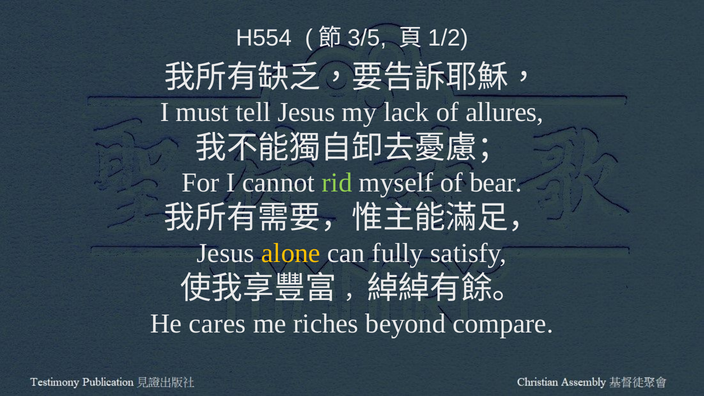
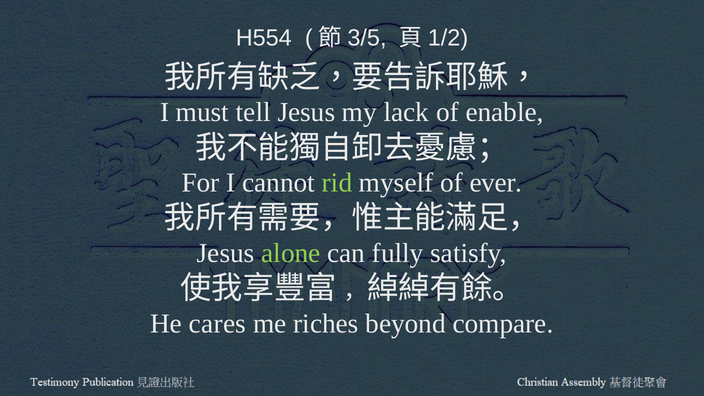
allures: allures -> enable
bear: bear -> ever
alone colour: yellow -> light green
